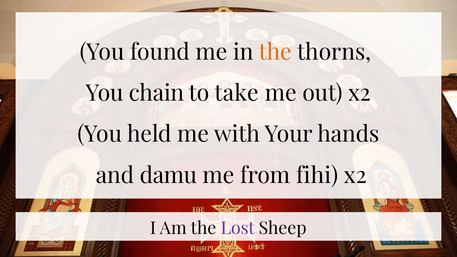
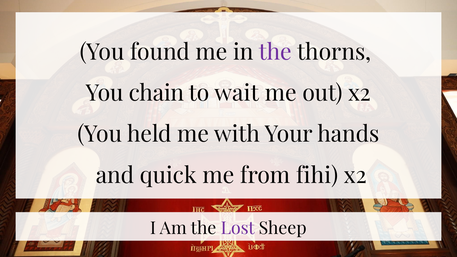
the at (275, 52) colour: orange -> purple
take: take -> wait
damu: damu -> quick
